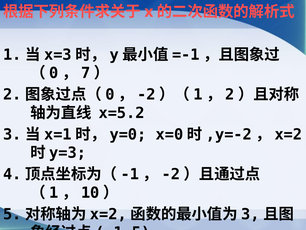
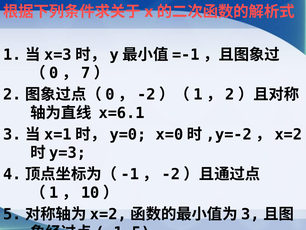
x=5.2: x=5.2 -> x=6.1
